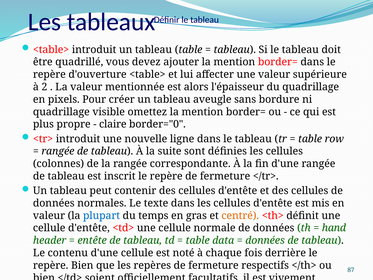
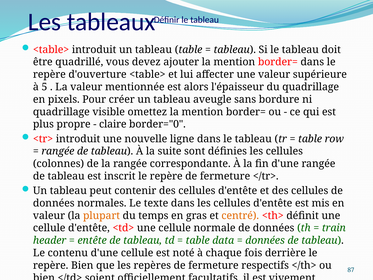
2: 2 -> 5
plupart colour: blue -> orange
hand: hand -> train
